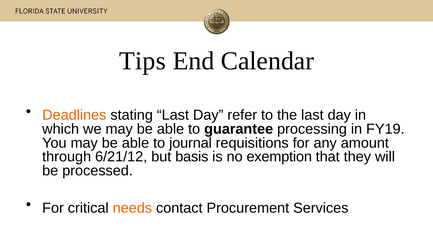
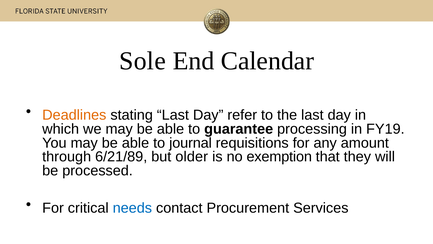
Tips: Tips -> Sole
6/21/12: 6/21/12 -> 6/21/89
basis: basis -> older
needs colour: orange -> blue
